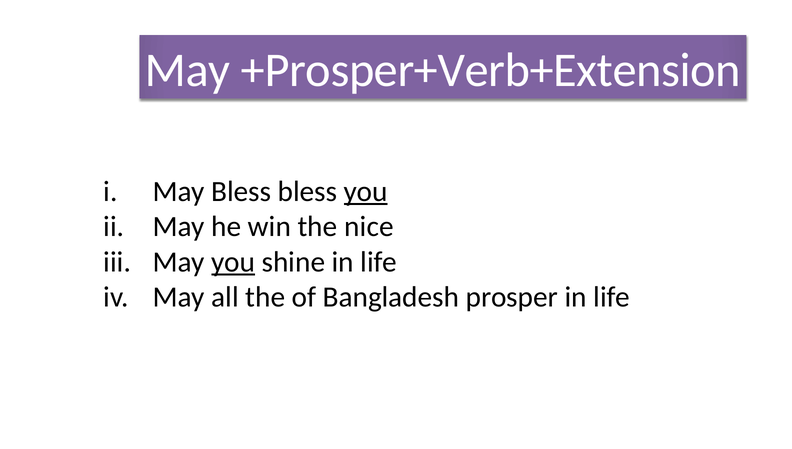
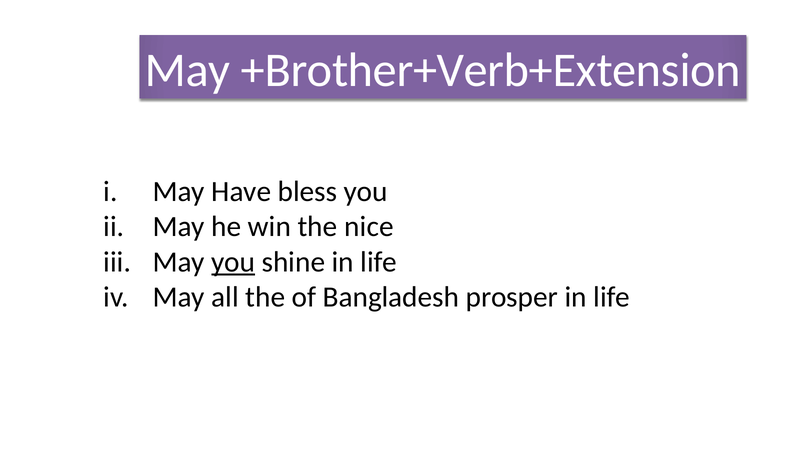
+Prosper+Verb+Extension: +Prosper+Verb+Extension -> +Brother+Verb+Extension
May Bless: Bless -> Have
you at (366, 191) underline: present -> none
